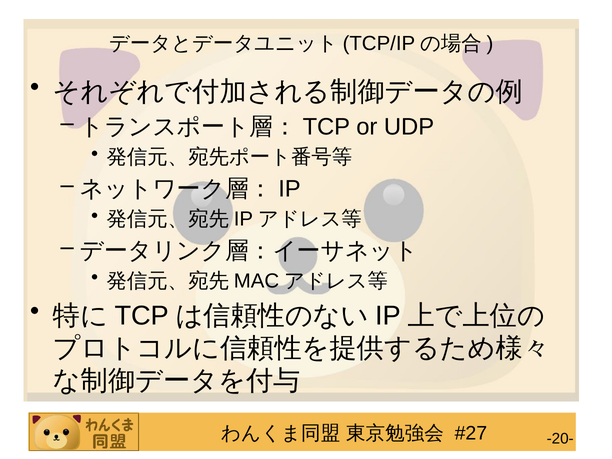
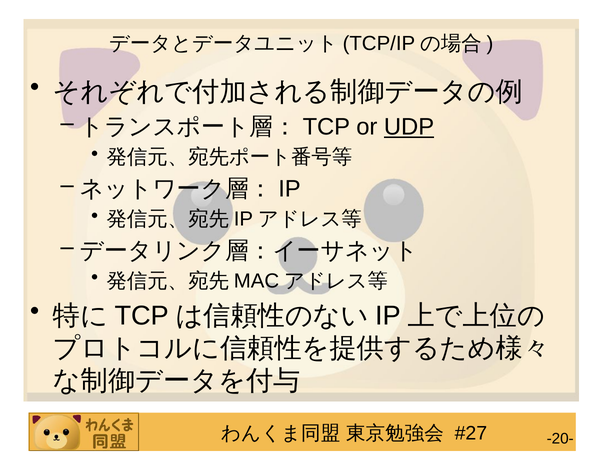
UDP underline: none -> present
